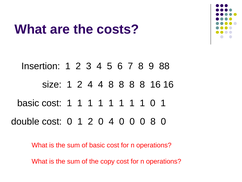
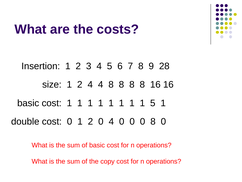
88: 88 -> 28
1 0: 0 -> 5
